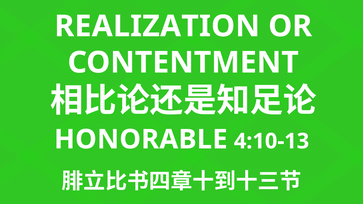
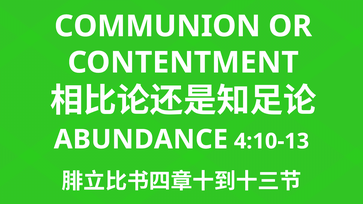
REALIZATION: REALIZATION -> COMMUNION
HONORABLE: HONORABLE -> ABUNDANCE
